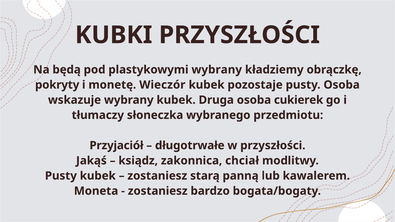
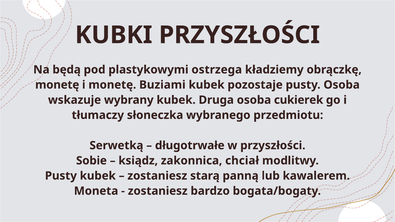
plastykowymi wybrany: wybrany -> ostrzega
pokryty at (57, 85): pokryty -> monetę
Wieczór: Wieczór -> Buziami
Przyjaciół: Przyjaciół -> Serwetką
Jakąś: Jakąś -> Sobie
